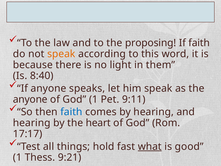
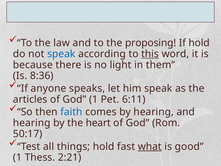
If faith: faith -> hold
speak at (61, 54) colour: orange -> blue
this underline: none -> present
8:40: 8:40 -> 8:36
anyone at (30, 99): anyone -> articles
9:11: 9:11 -> 6:11
17:17: 17:17 -> 50:17
9:21: 9:21 -> 2:21
